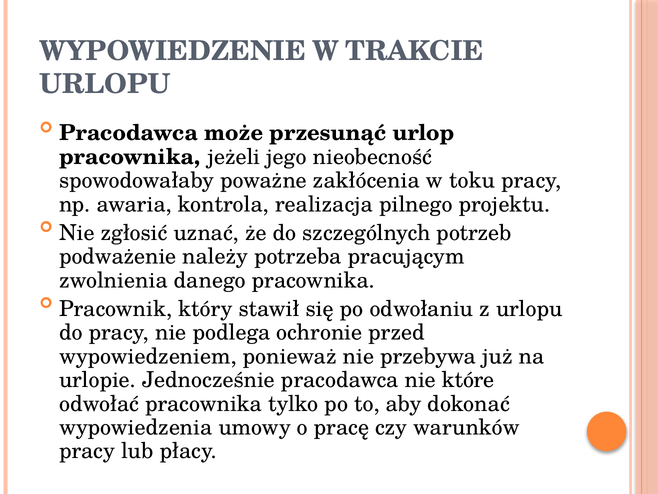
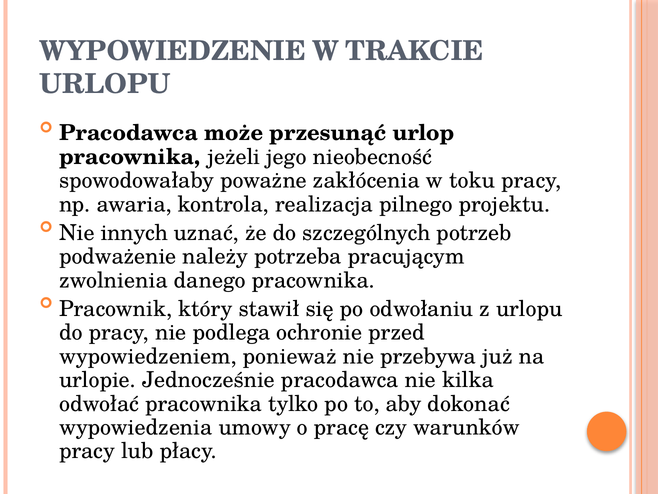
zgłosić: zgłosić -> innych
które: które -> kilka
